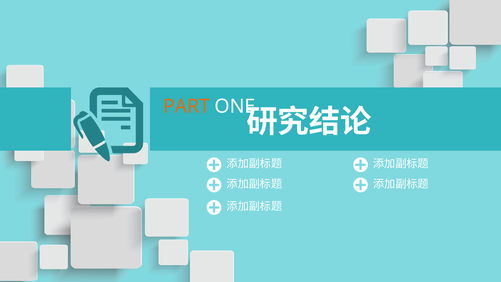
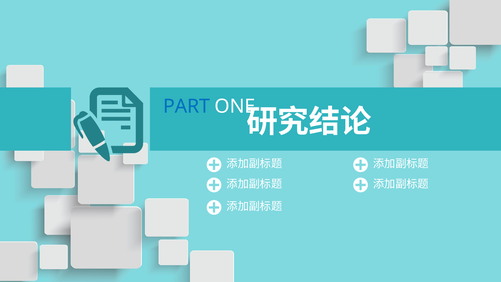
PART colour: orange -> blue
